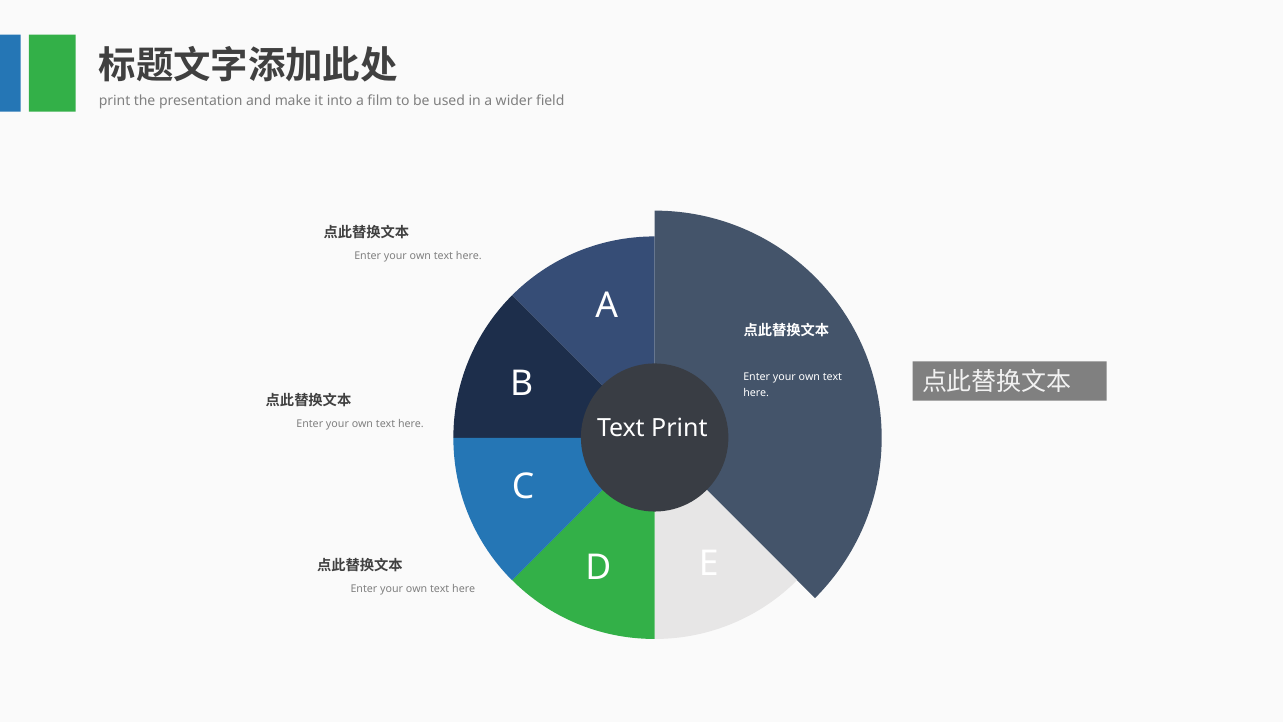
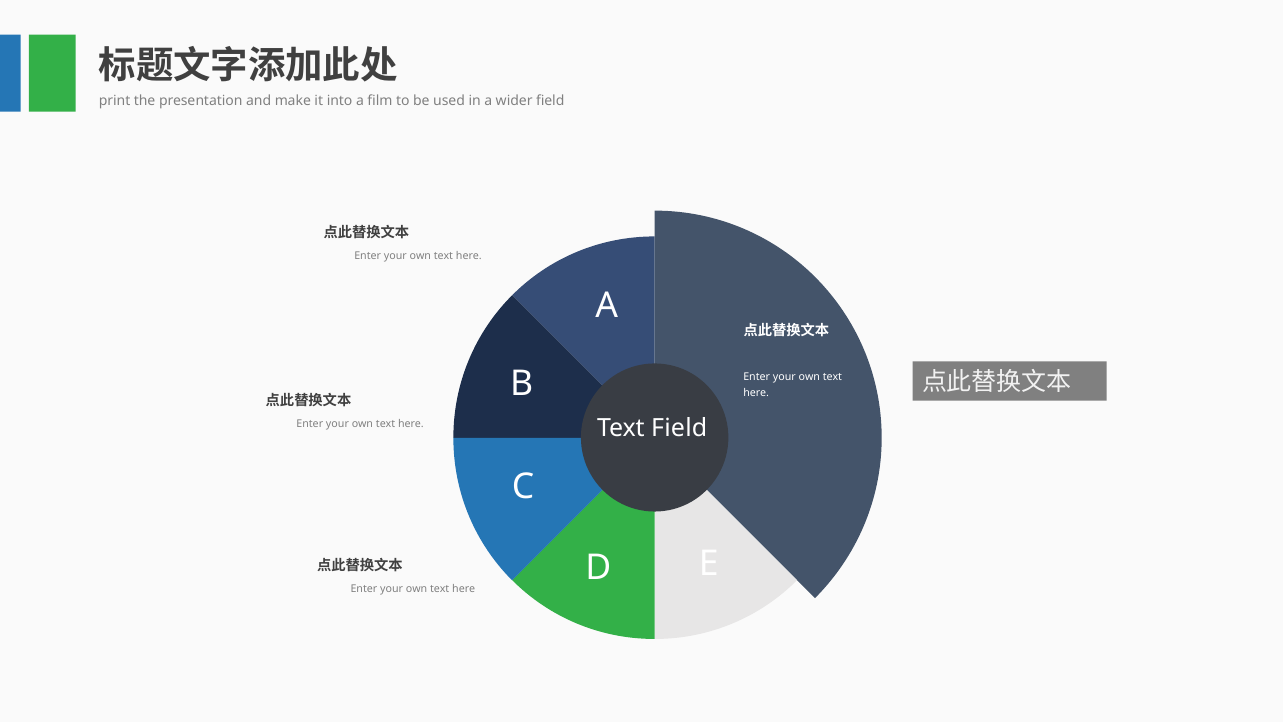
Text Print: Print -> Field
